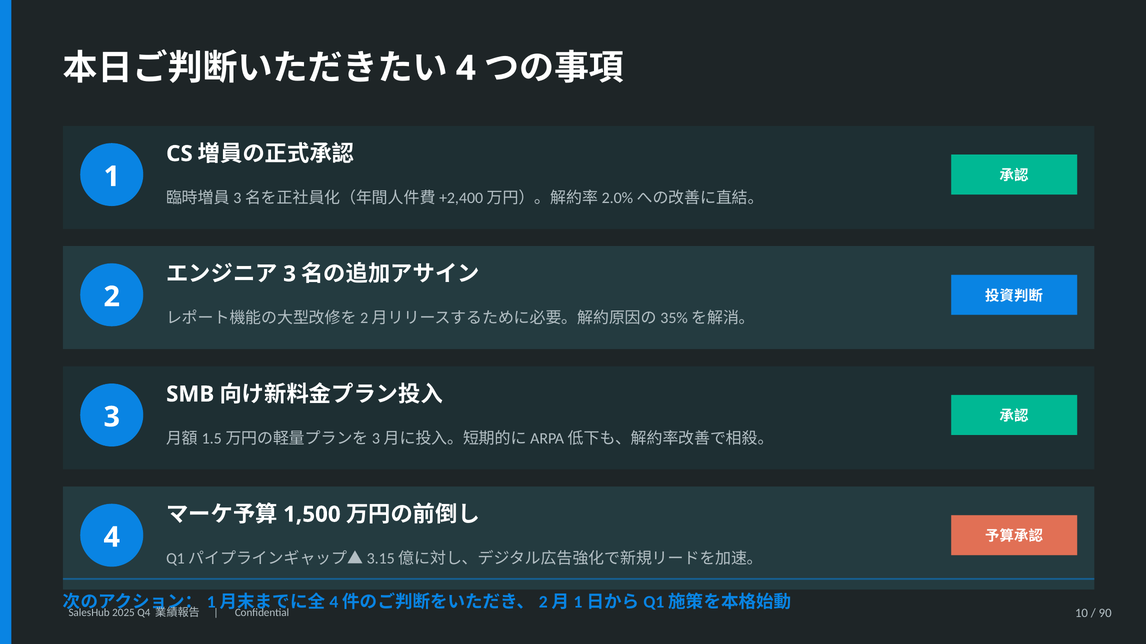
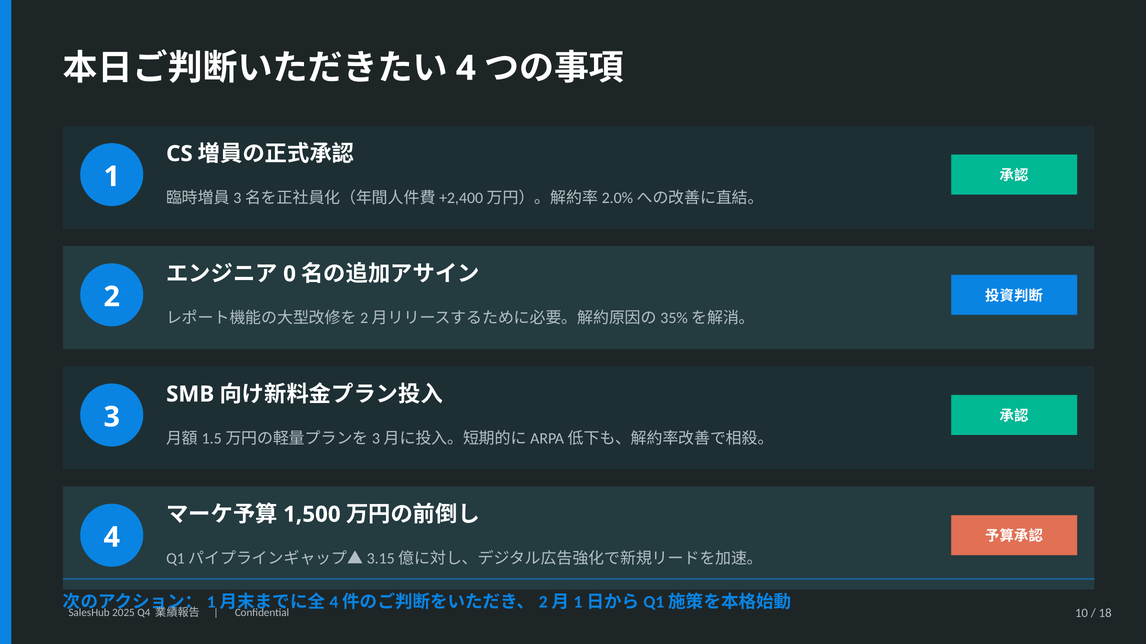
3 at (290, 274): 3 -> 0
90: 90 -> 18
